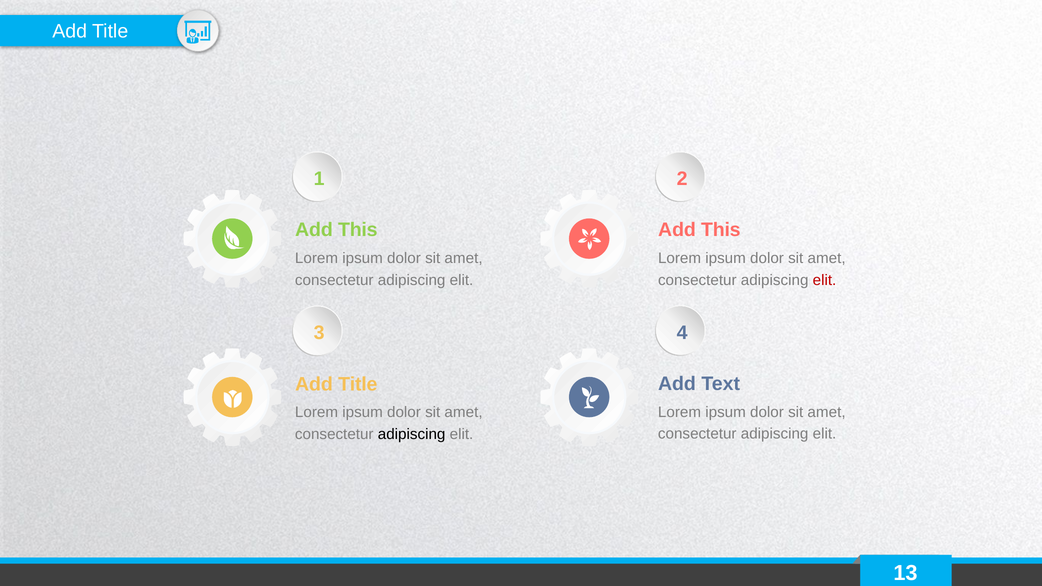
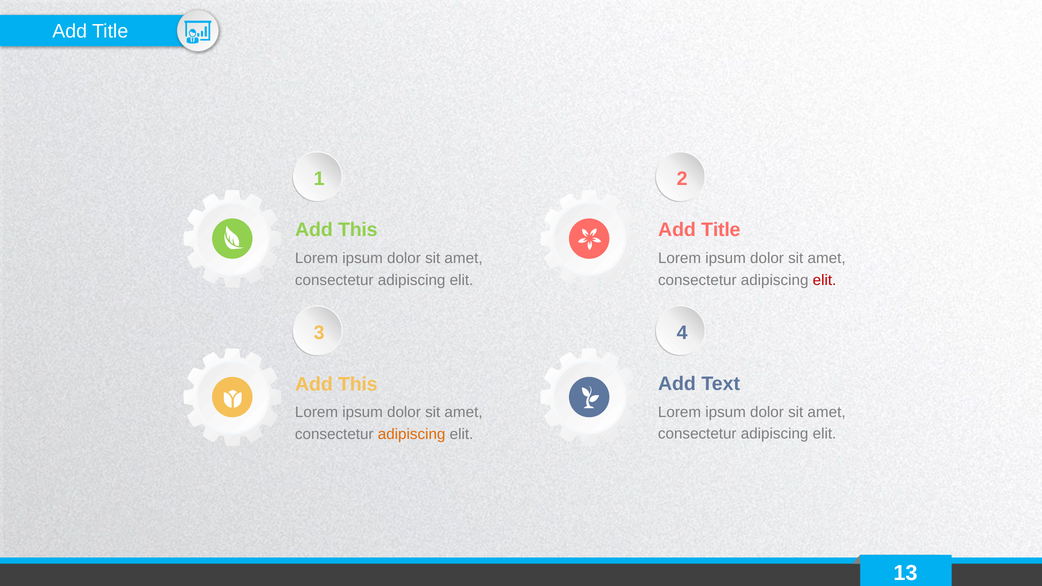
This at (721, 230): This -> Title
Title at (358, 384): Title -> This
adipiscing at (412, 434) colour: black -> orange
